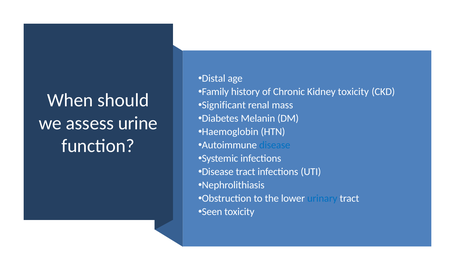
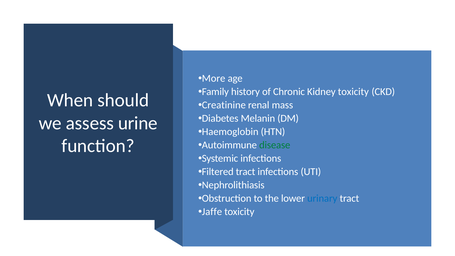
Distal: Distal -> More
Significant: Significant -> Creatinine
disease at (275, 145) colour: blue -> green
Disease at (218, 172): Disease -> Filtered
Seen: Seen -> Jaffe
